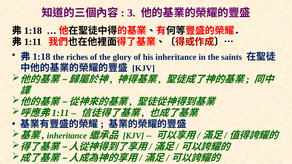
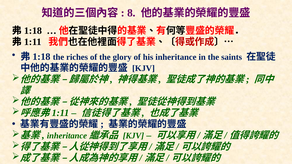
3: 3 -> 8
